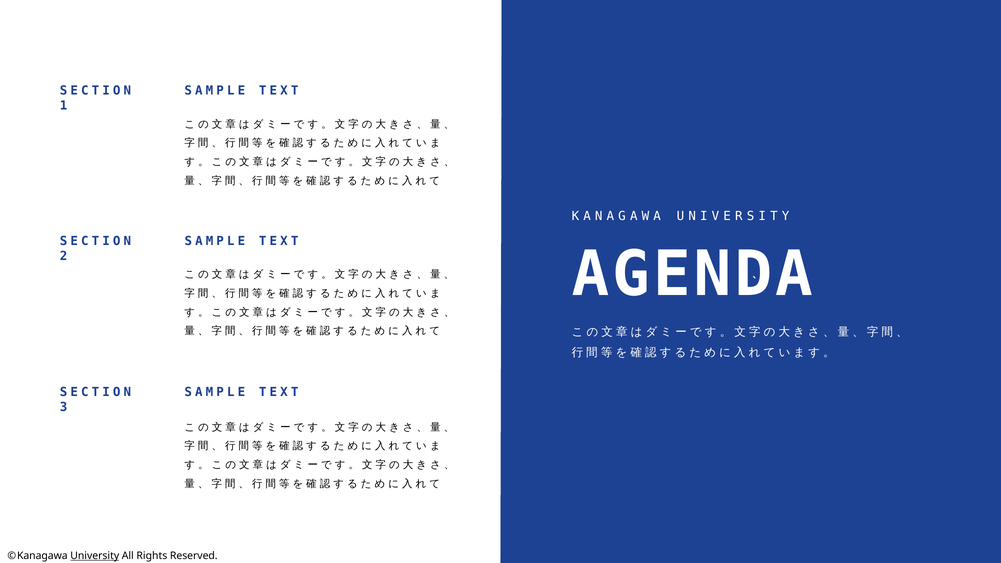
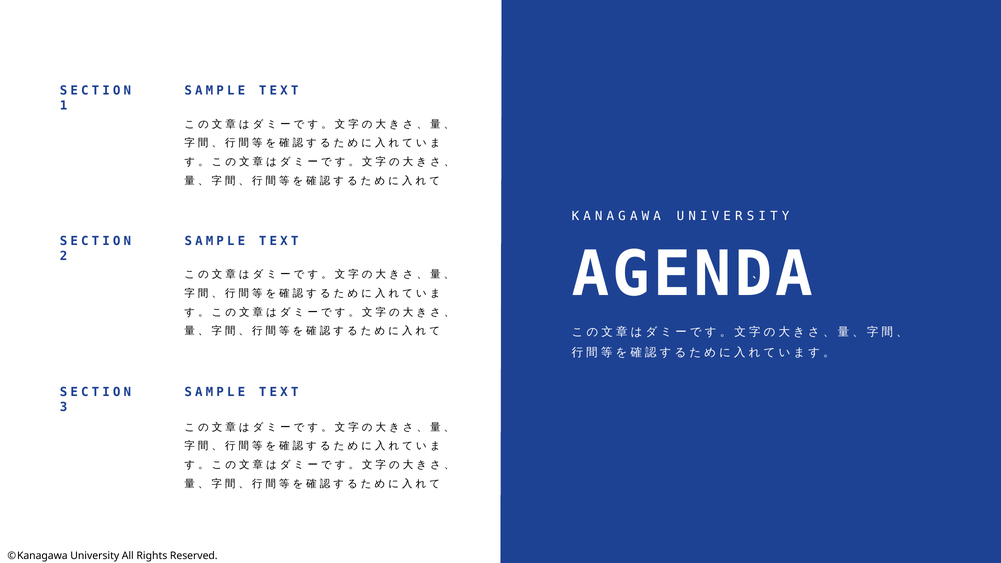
University underline: present -> none
